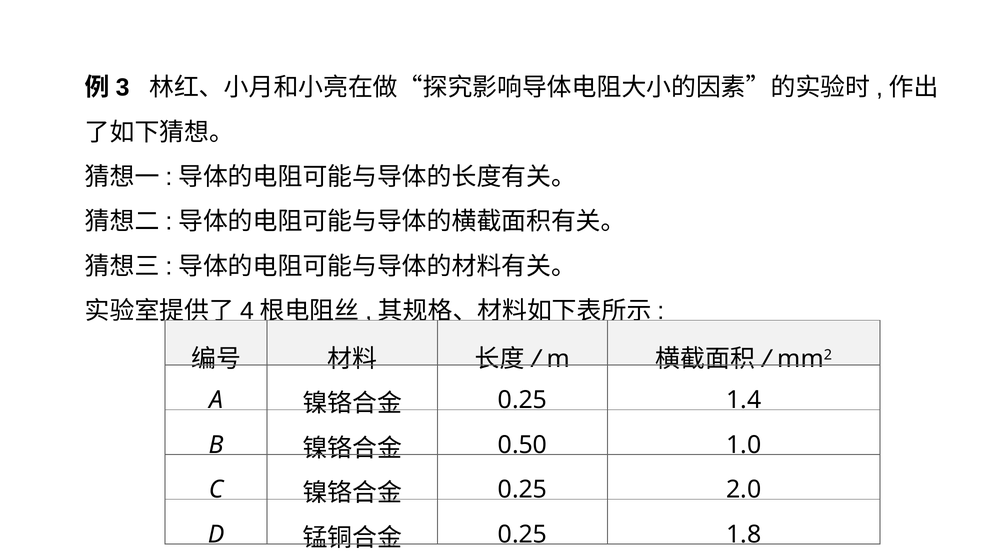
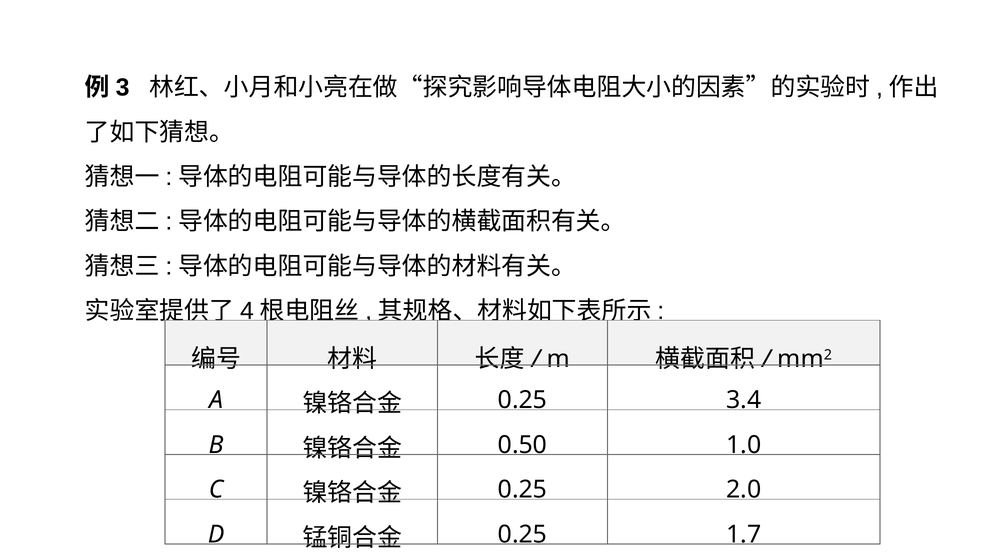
1.4: 1.4 -> 3.4
1.8: 1.8 -> 1.7
